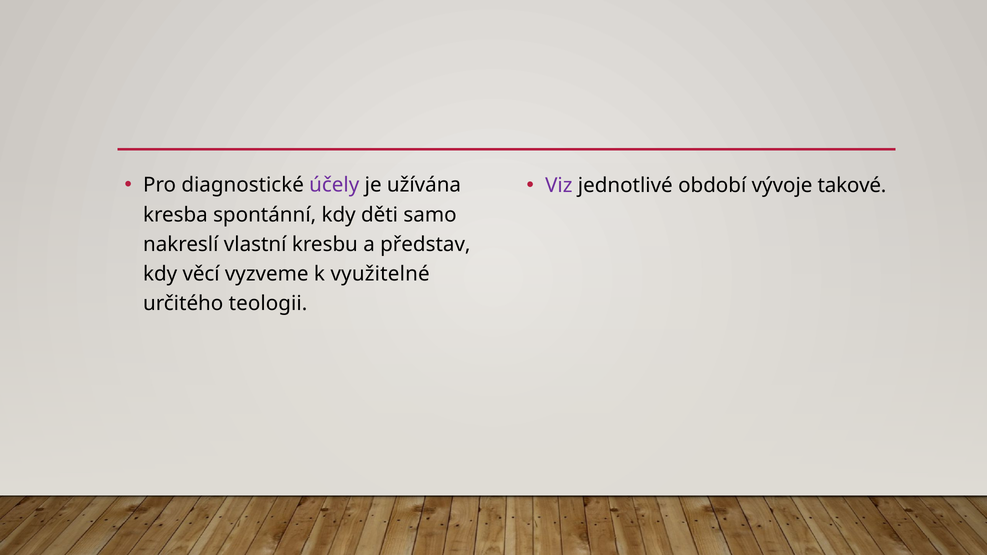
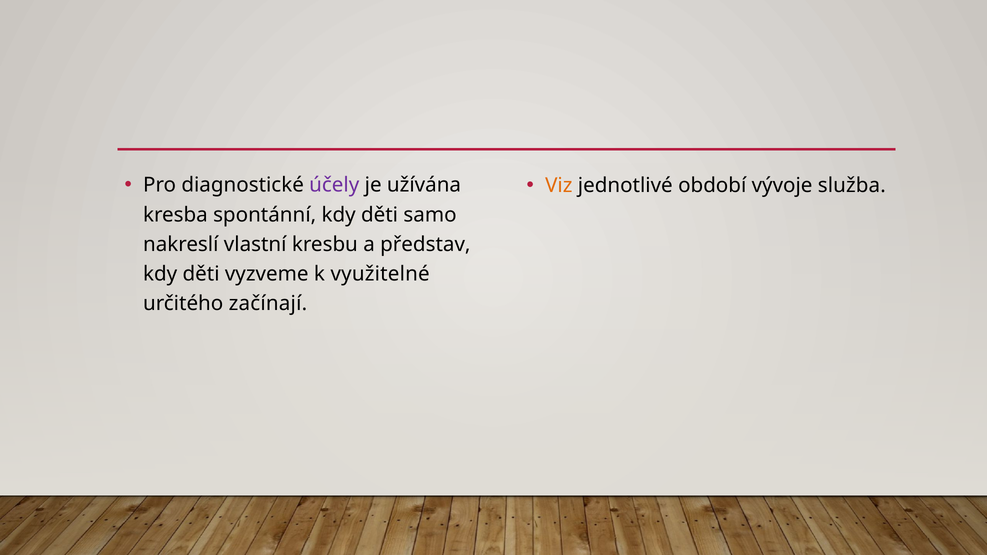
Viz colour: purple -> orange
takové: takové -> služba
věcí at (201, 274): věcí -> děti
teologii: teologii -> začínají
